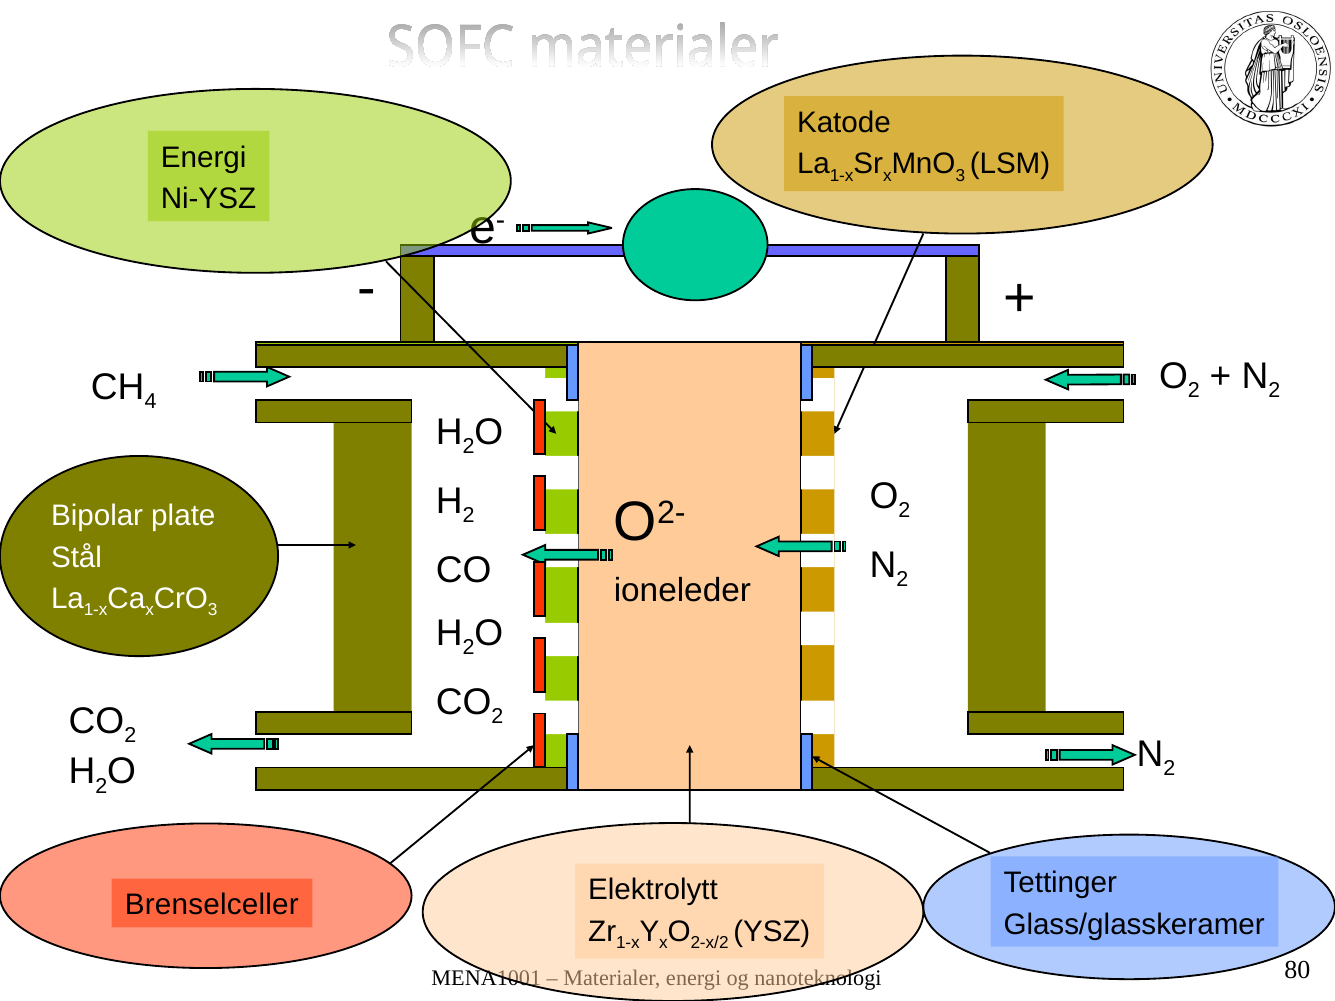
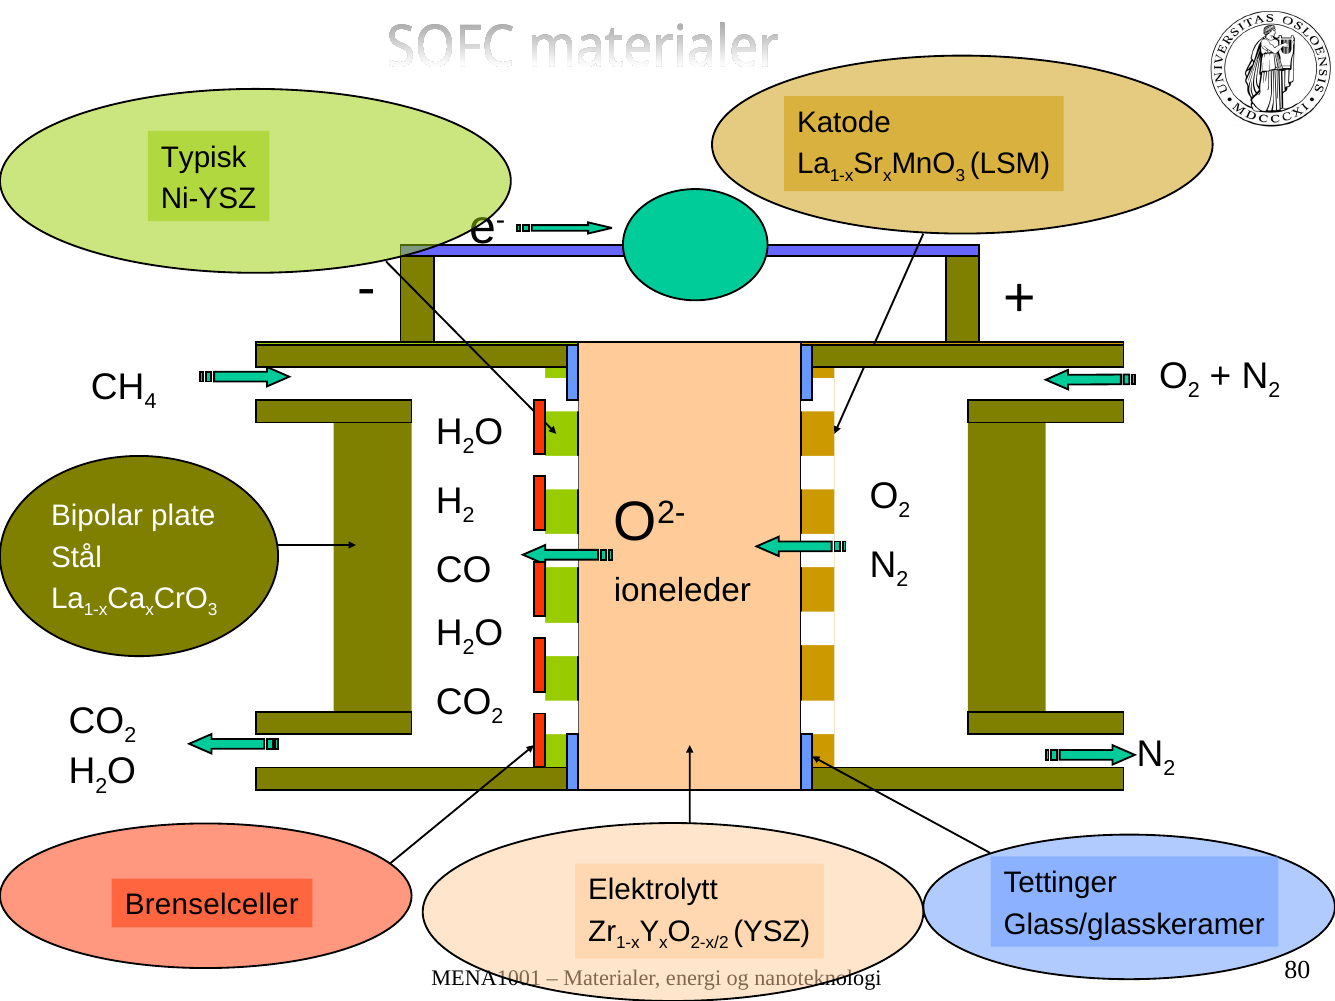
Energi at (204, 157): Energi -> Typisk
